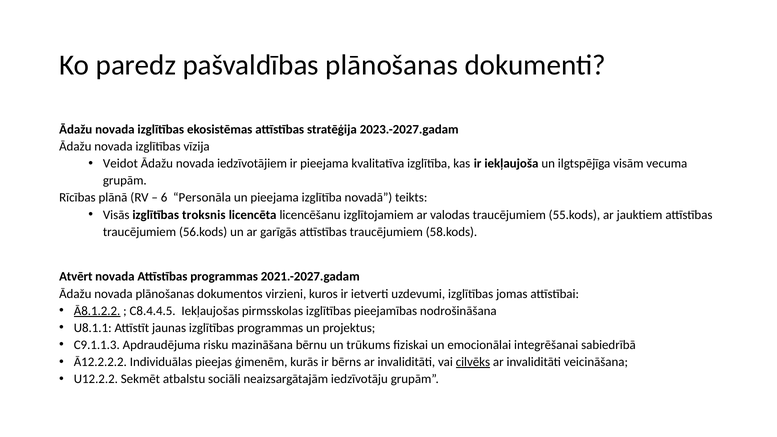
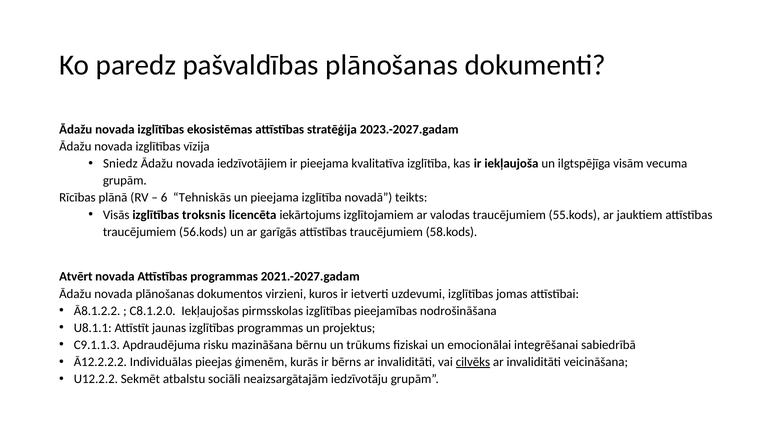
Veidot: Veidot -> Sniedz
Personāla: Personāla -> Tehniskās
licencēšanu: licencēšanu -> iekārtojums
Ā8.1.2.2 underline: present -> none
C8.4.4.5: C8.4.4.5 -> C8.1.2.0
